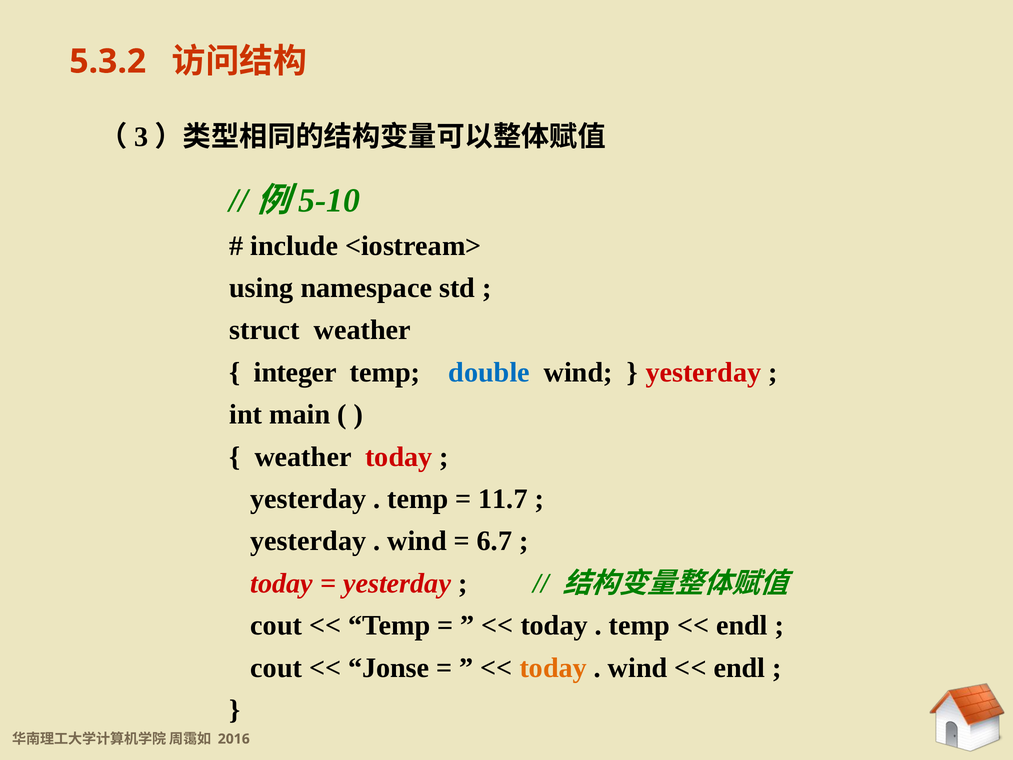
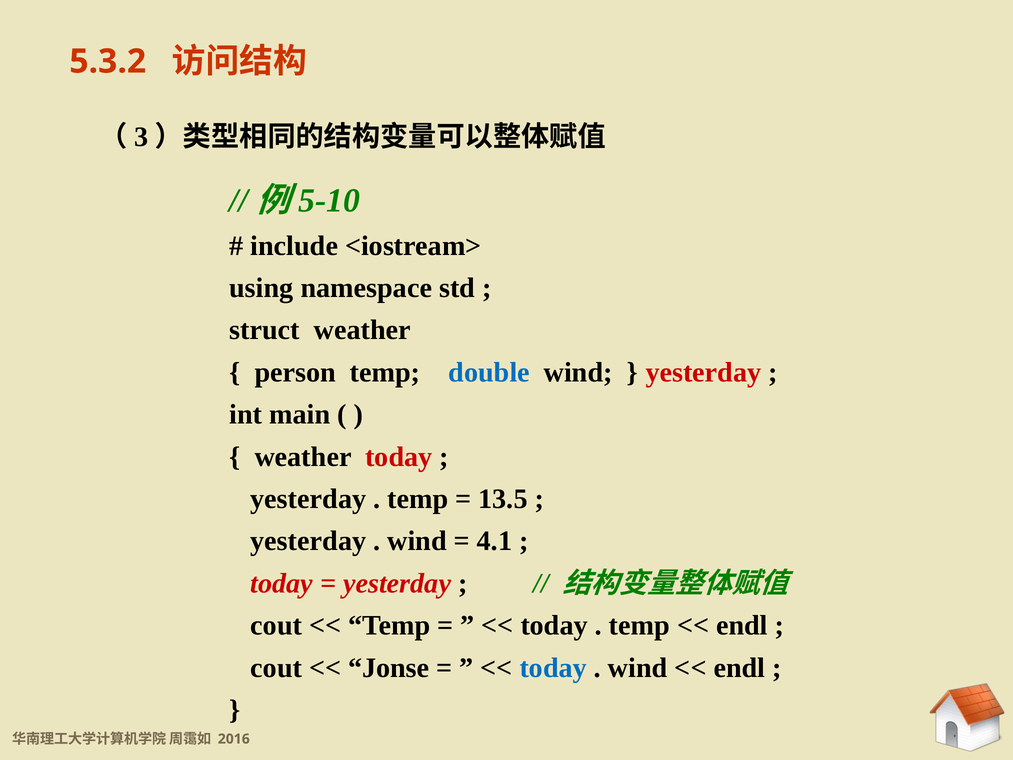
integer: integer -> person
11.7: 11.7 -> 13.5
6.7: 6.7 -> 4.1
today at (553, 668) colour: orange -> blue
